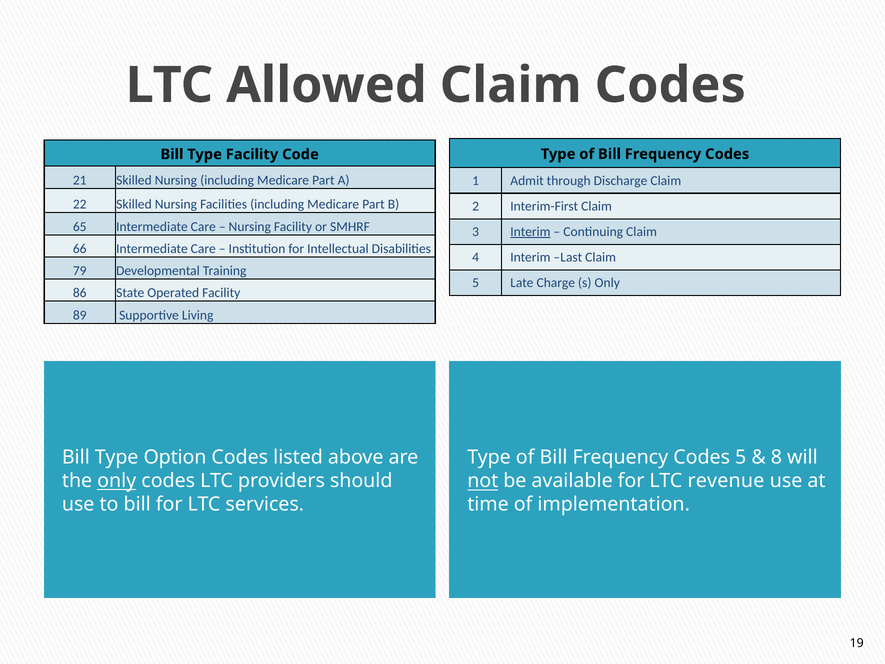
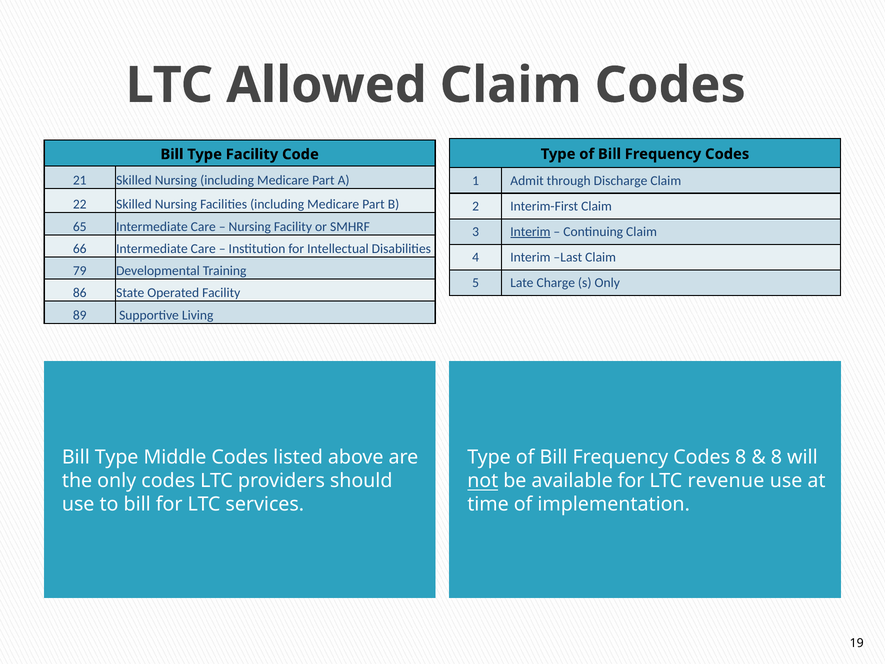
Option: Option -> Middle
Codes 5: 5 -> 8
only at (117, 481) underline: present -> none
